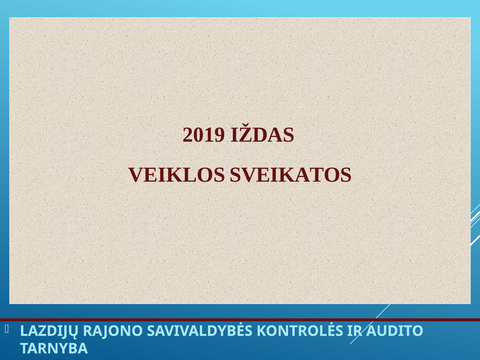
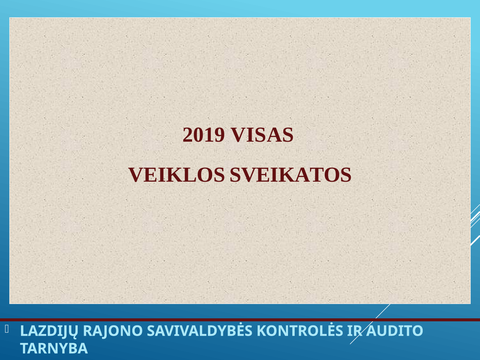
IŽDAS: IŽDAS -> VISAS
